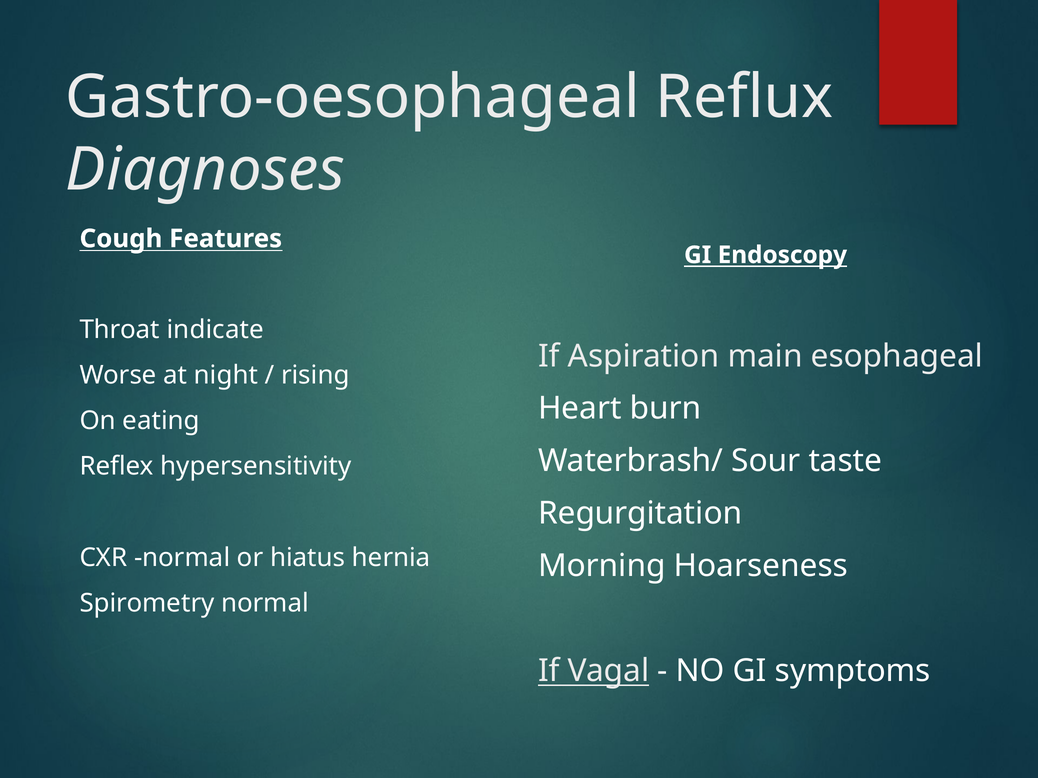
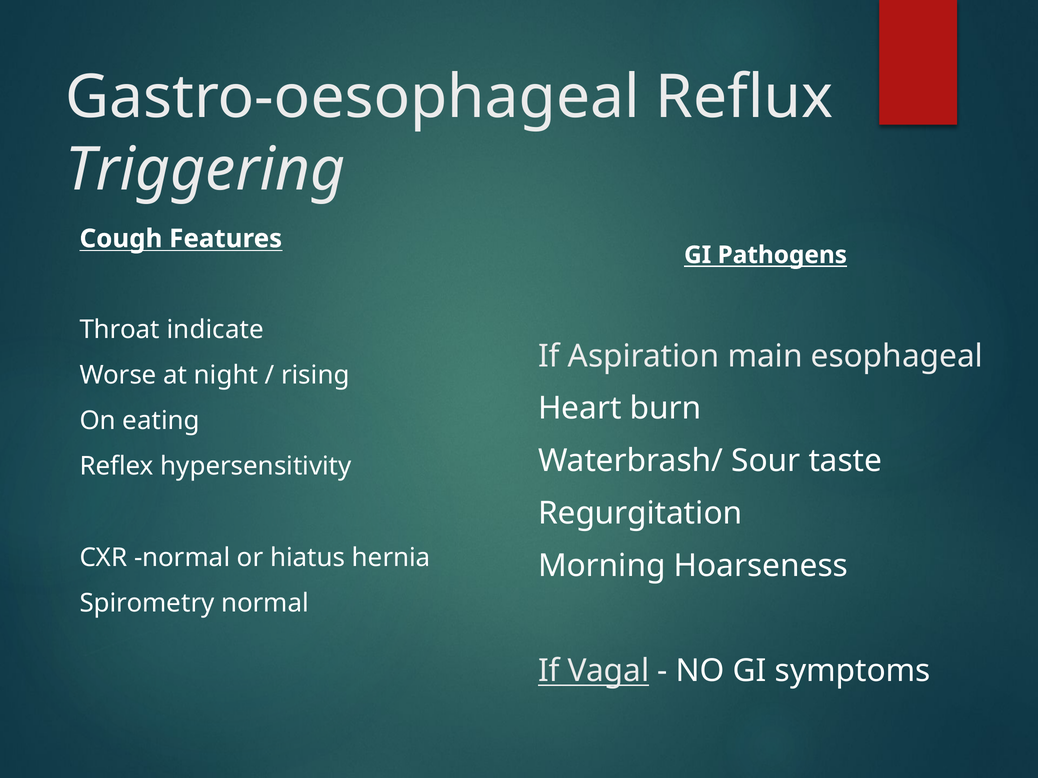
Diagnoses: Diagnoses -> Triggering
Endoscopy: Endoscopy -> Pathogens
